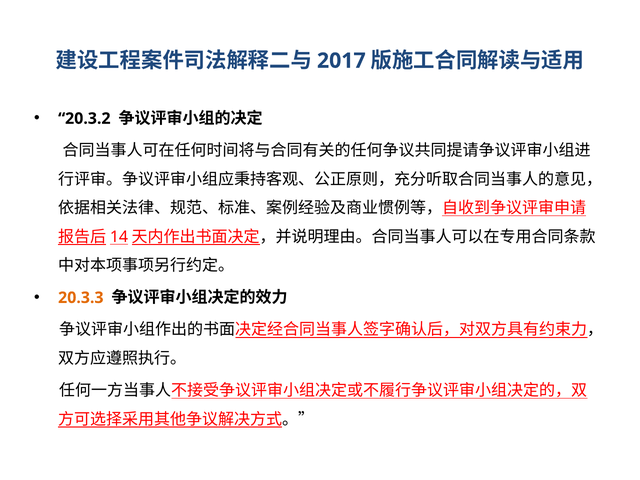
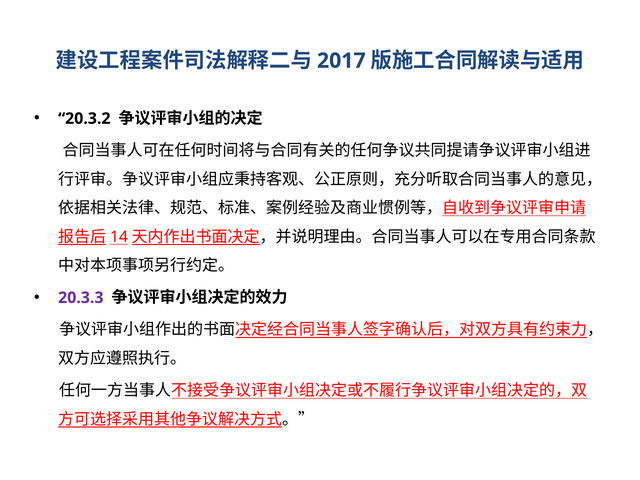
20.3.3 colour: orange -> purple
